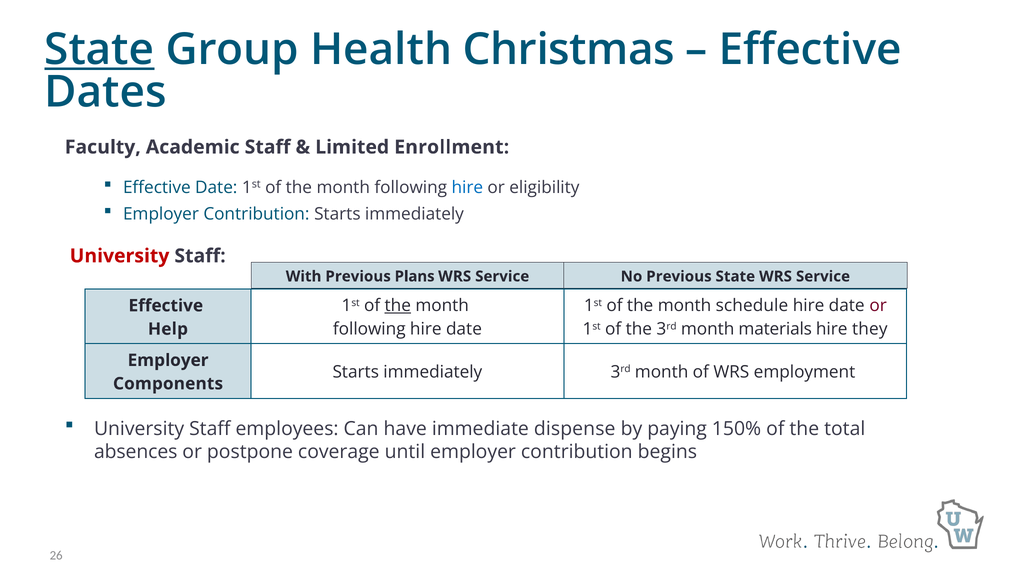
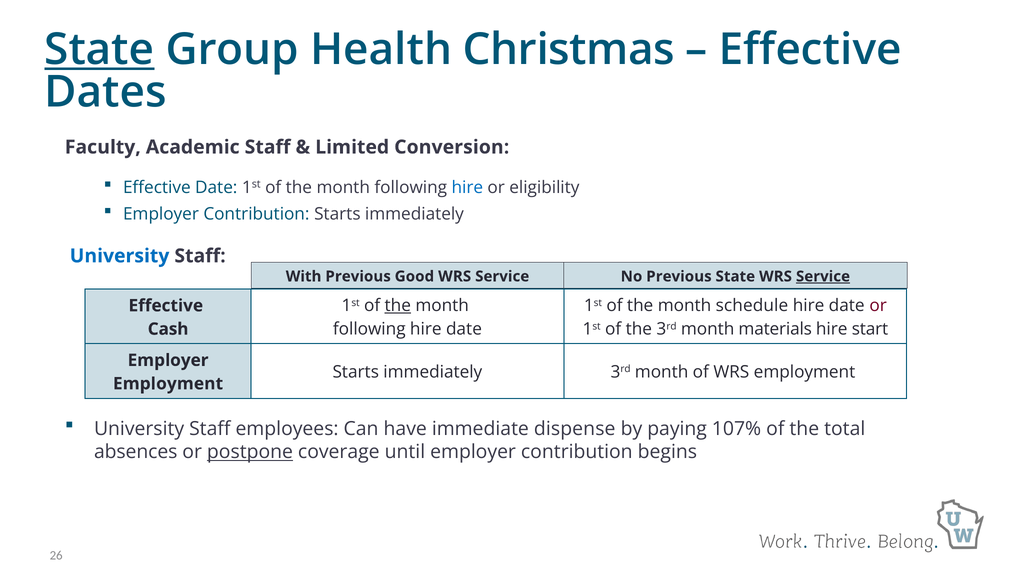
Enrollment: Enrollment -> Conversion
University at (120, 256) colour: red -> blue
Plans: Plans -> Good
Service at (823, 277) underline: none -> present
Help: Help -> Cash
they: they -> start
Components at (168, 384): Components -> Employment
150%: 150% -> 107%
postpone underline: none -> present
